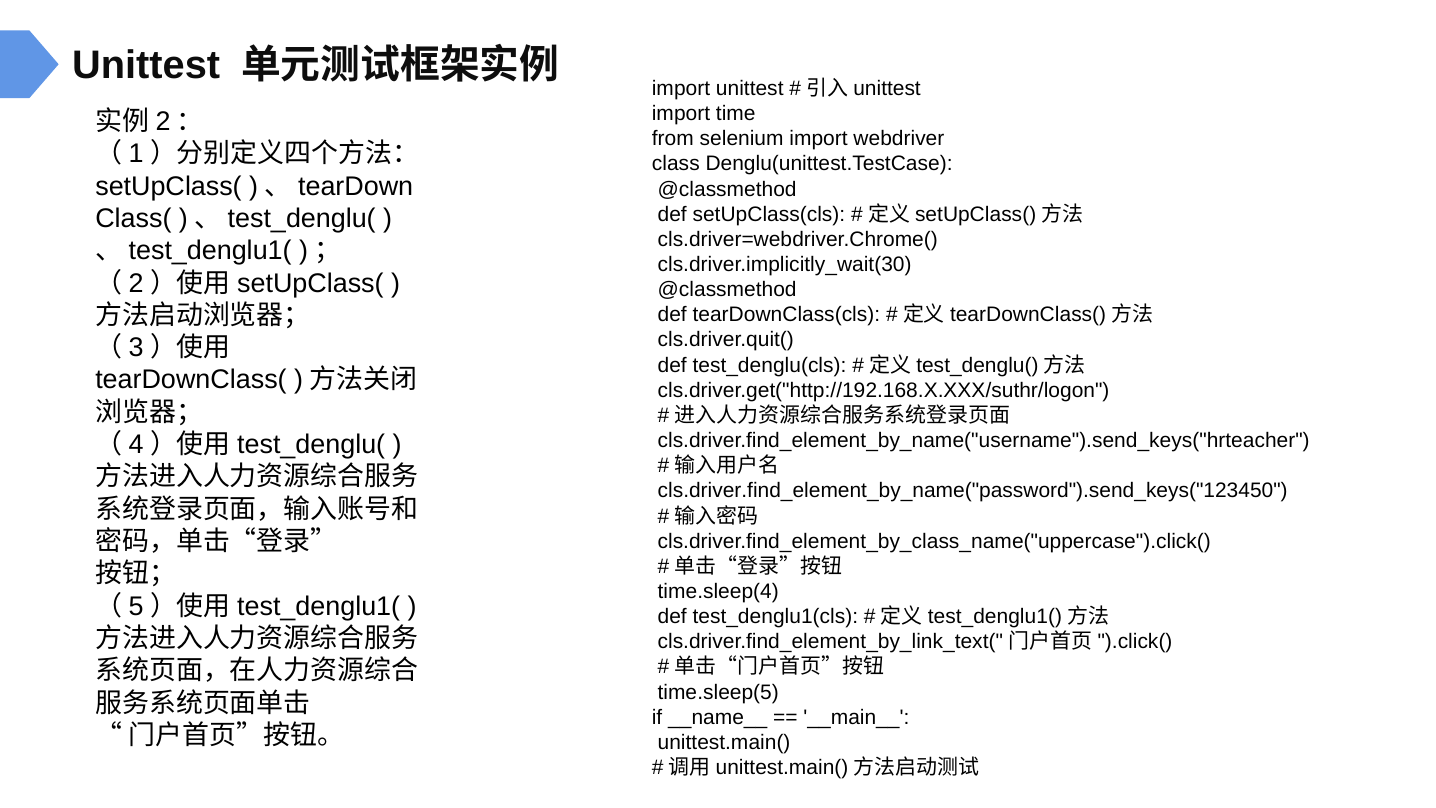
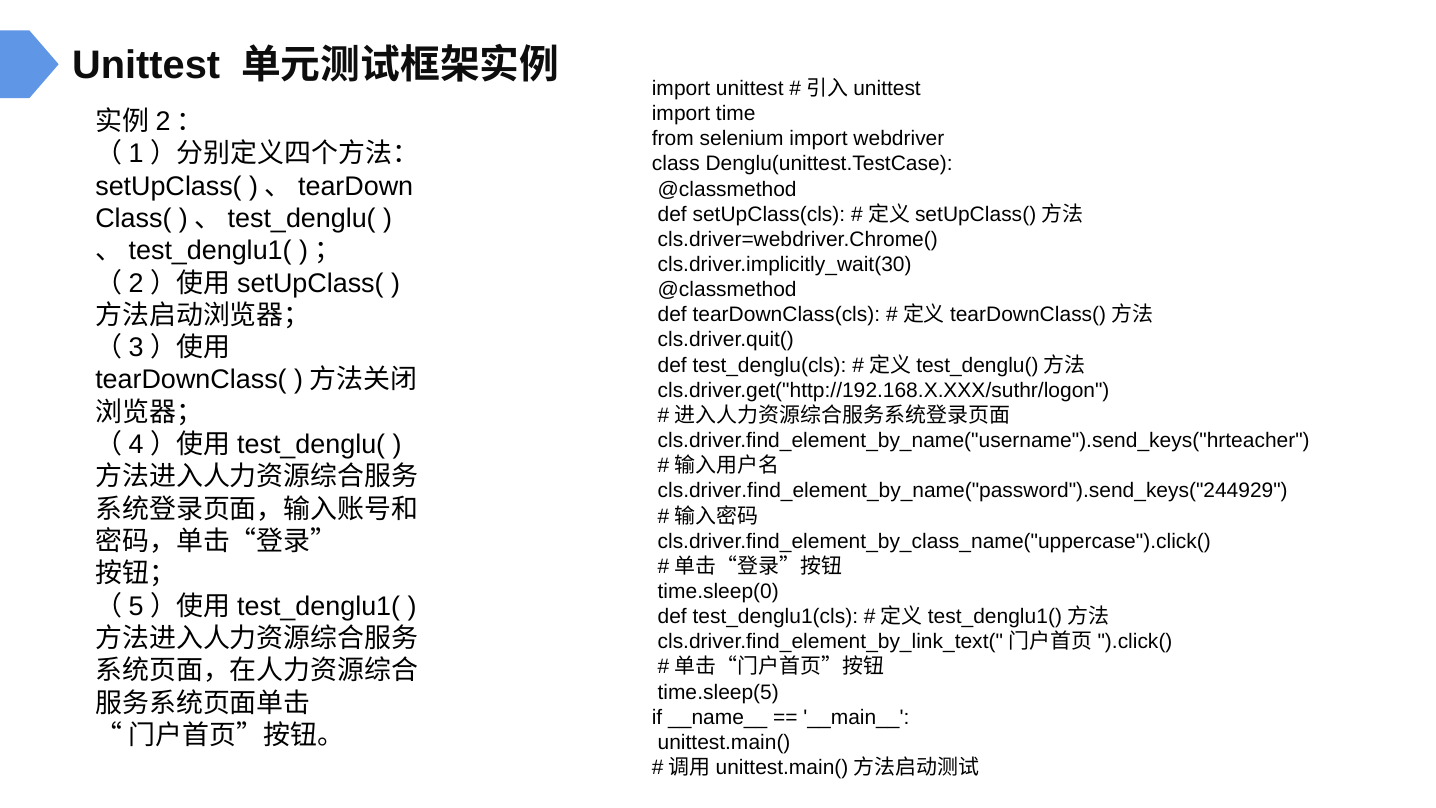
cls.driver.find_element_by_name("password").send_keys("123450: cls.driver.find_element_by_name("password").send_keys("123450 -> cls.driver.find_element_by_name("password").send_keys("244929
time.sleep(4: time.sleep(4 -> time.sleep(0
